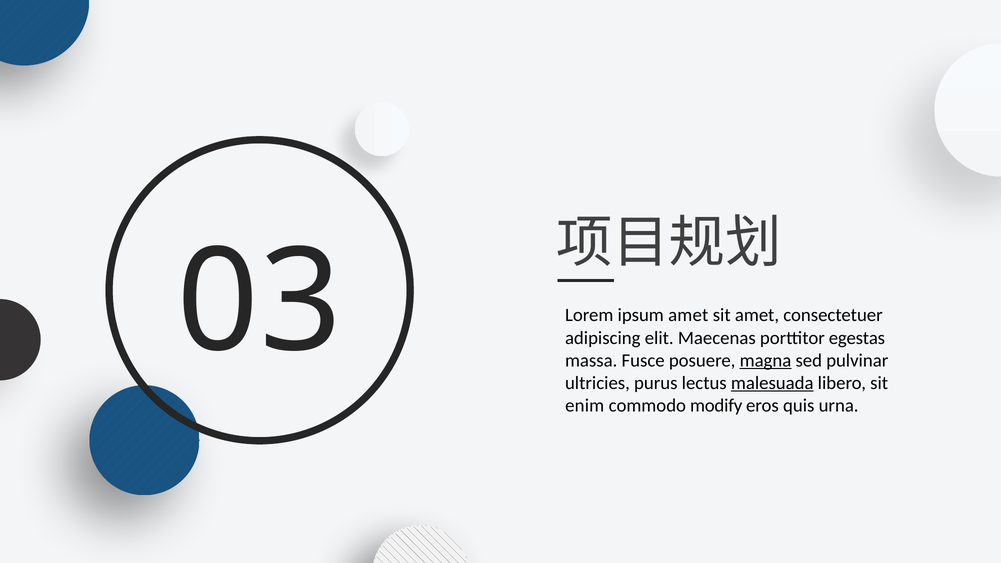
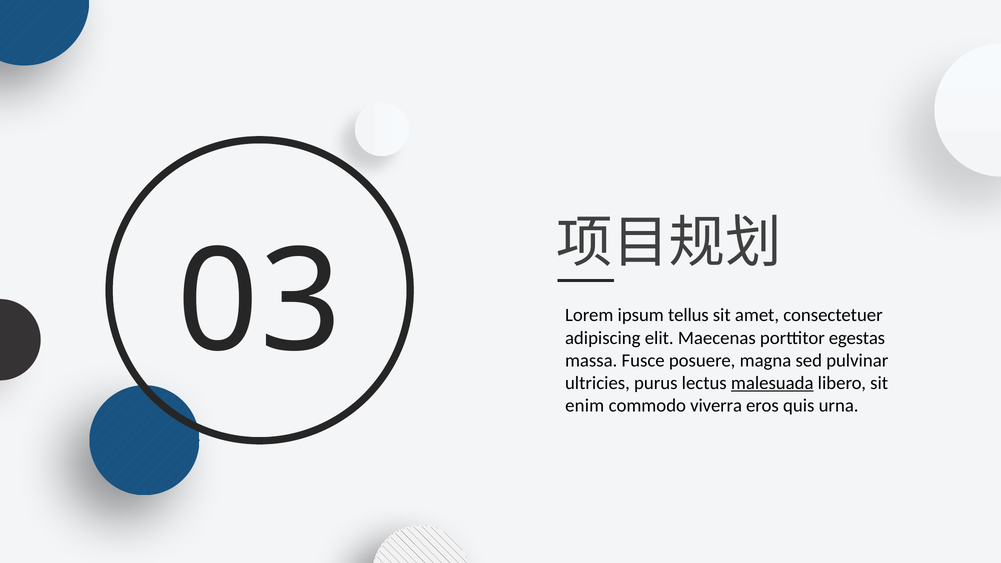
ipsum amet: amet -> tellus
magna underline: present -> none
modify: modify -> viverra
